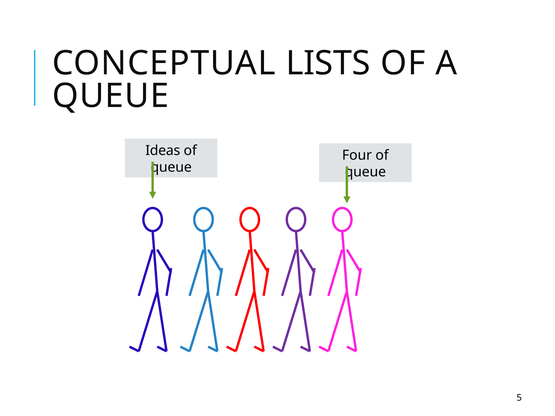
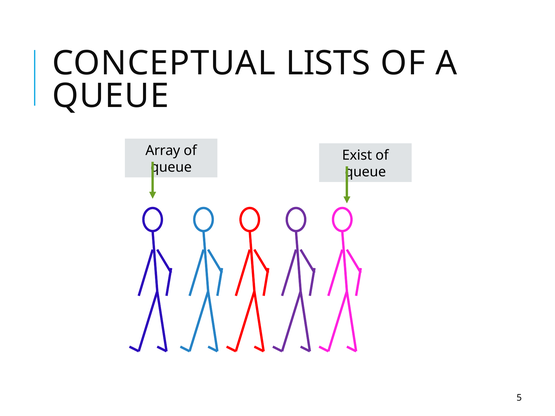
Ideas: Ideas -> Array
Four: Four -> Exist
